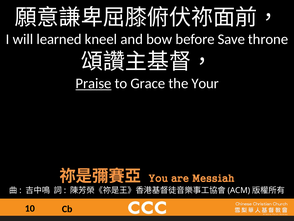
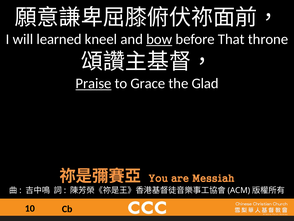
bow underline: none -> present
Save: Save -> That
Your: Your -> Glad
